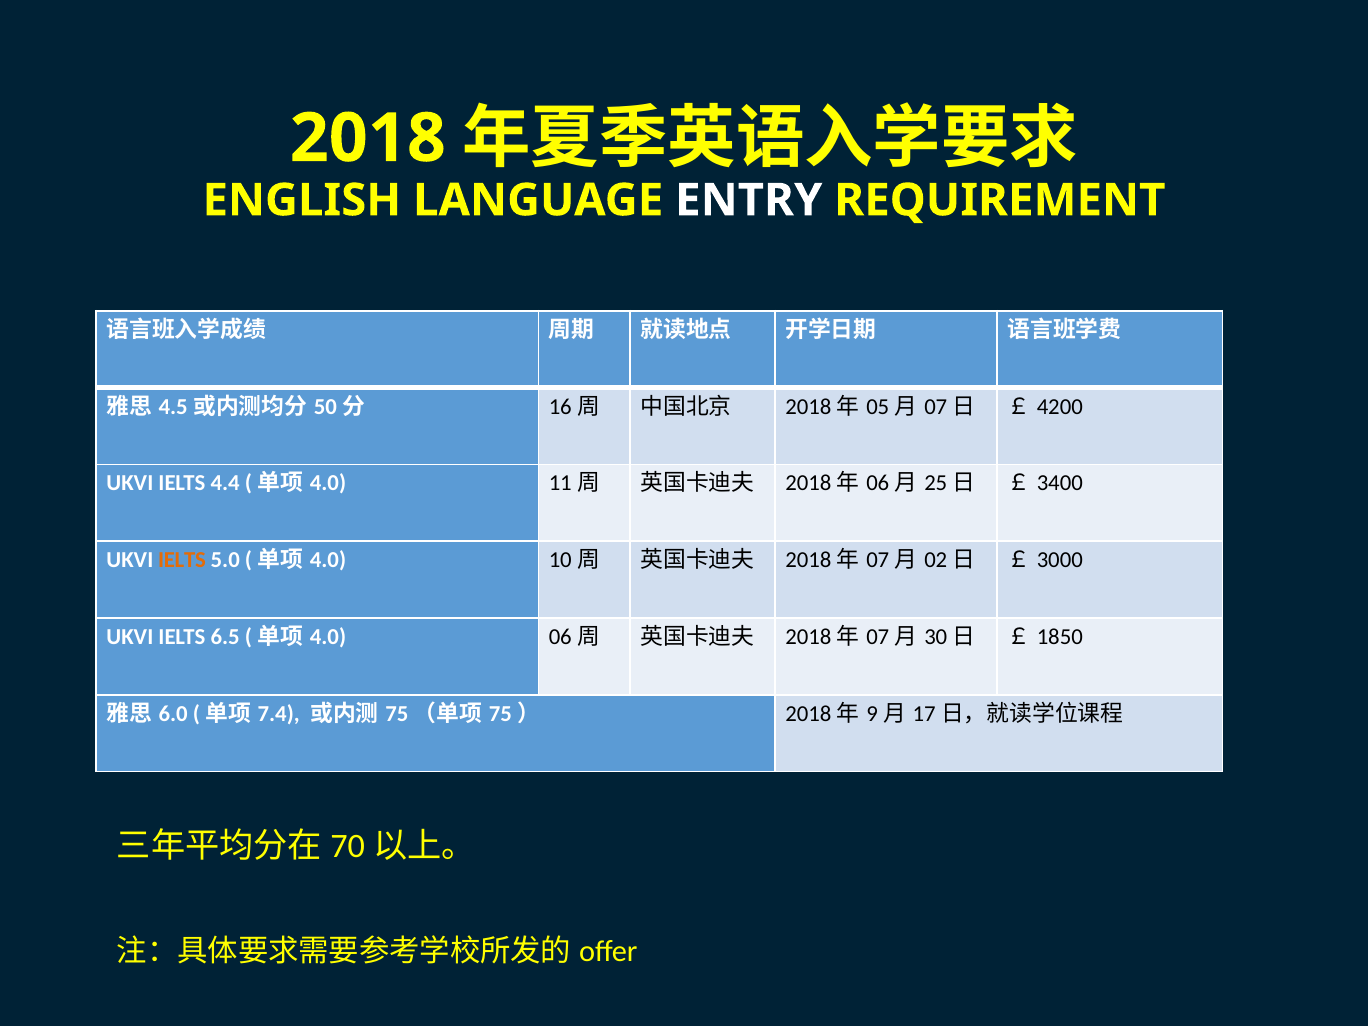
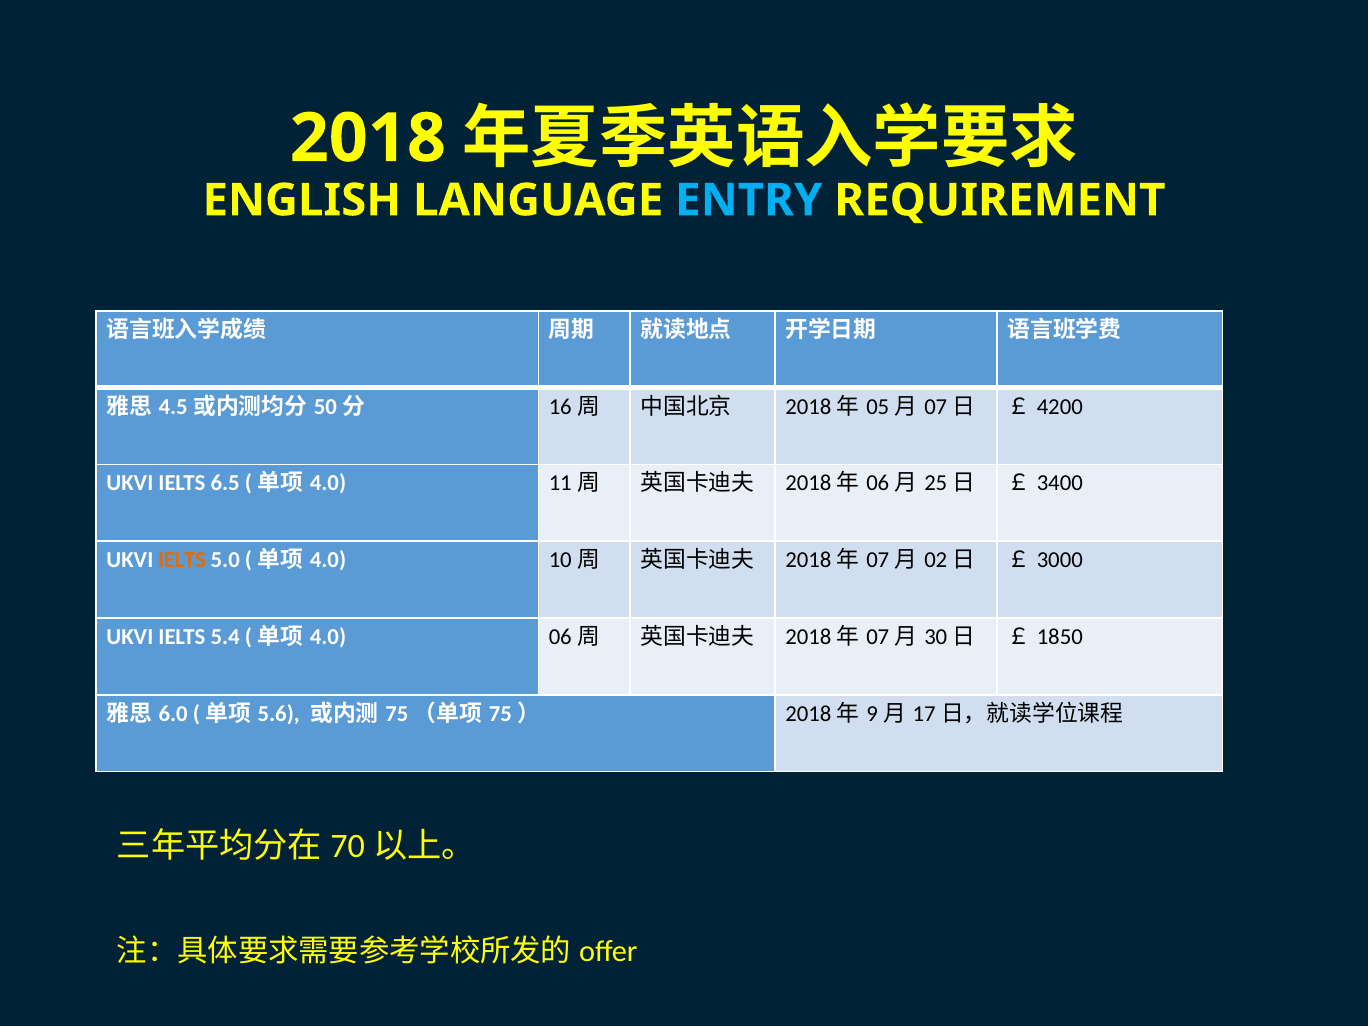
ENTRY colour: white -> light blue
4.4: 4.4 -> 6.5
6.5: 6.5 -> 5.4
7.4: 7.4 -> 5.6
